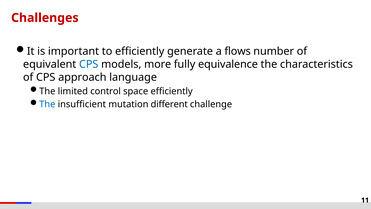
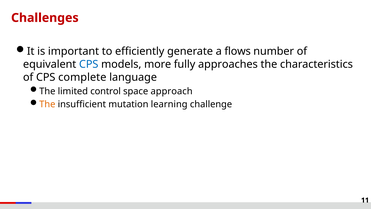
equivalence: equivalence -> approaches
approach: approach -> complete
space efficiently: efficiently -> approach
The at (47, 104) colour: blue -> orange
different: different -> learning
